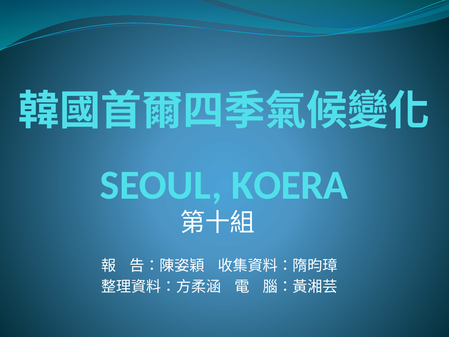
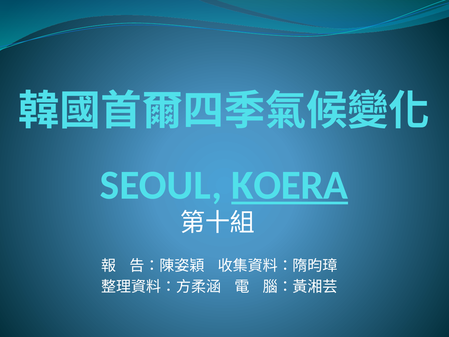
KOERA underline: none -> present
